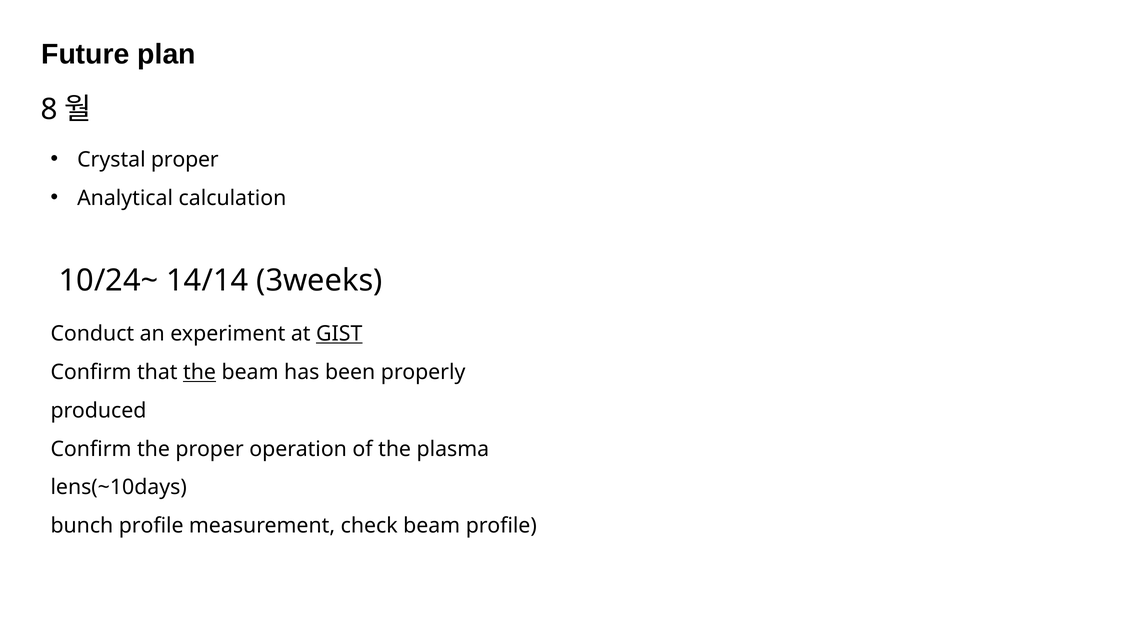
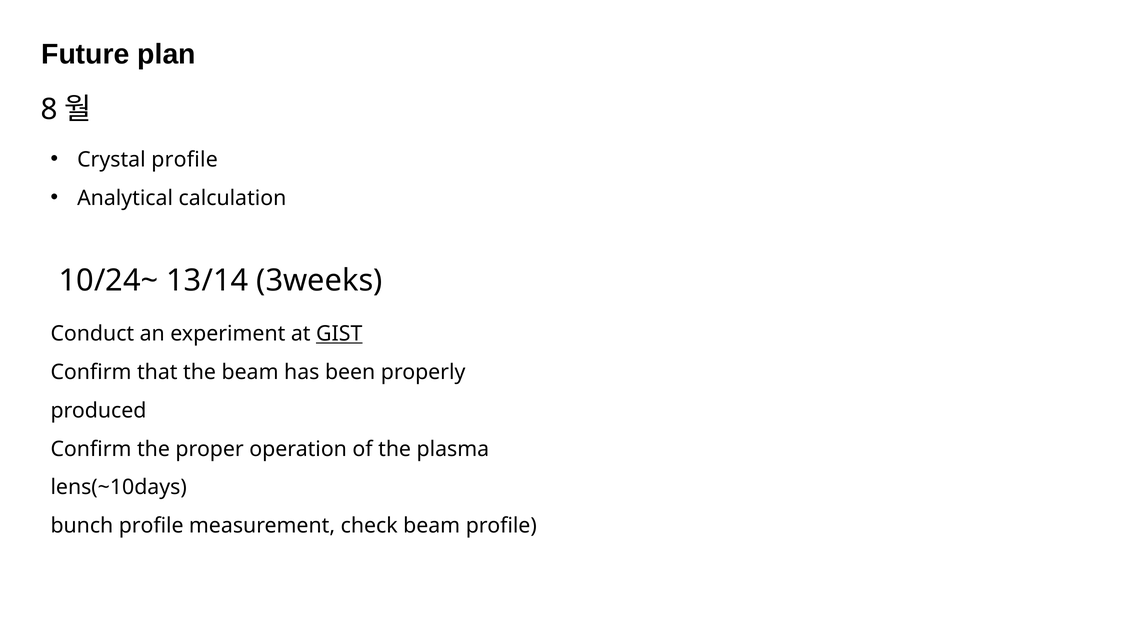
Crystal proper: proper -> profile
14/14: 14/14 -> 13/14
the at (200, 372) underline: present -> none
